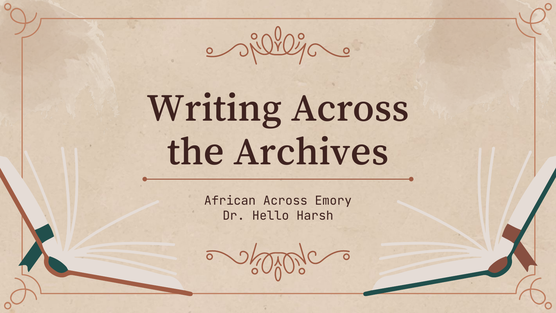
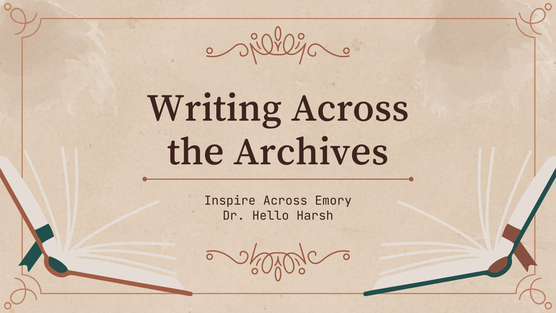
African: African -> Inspire
